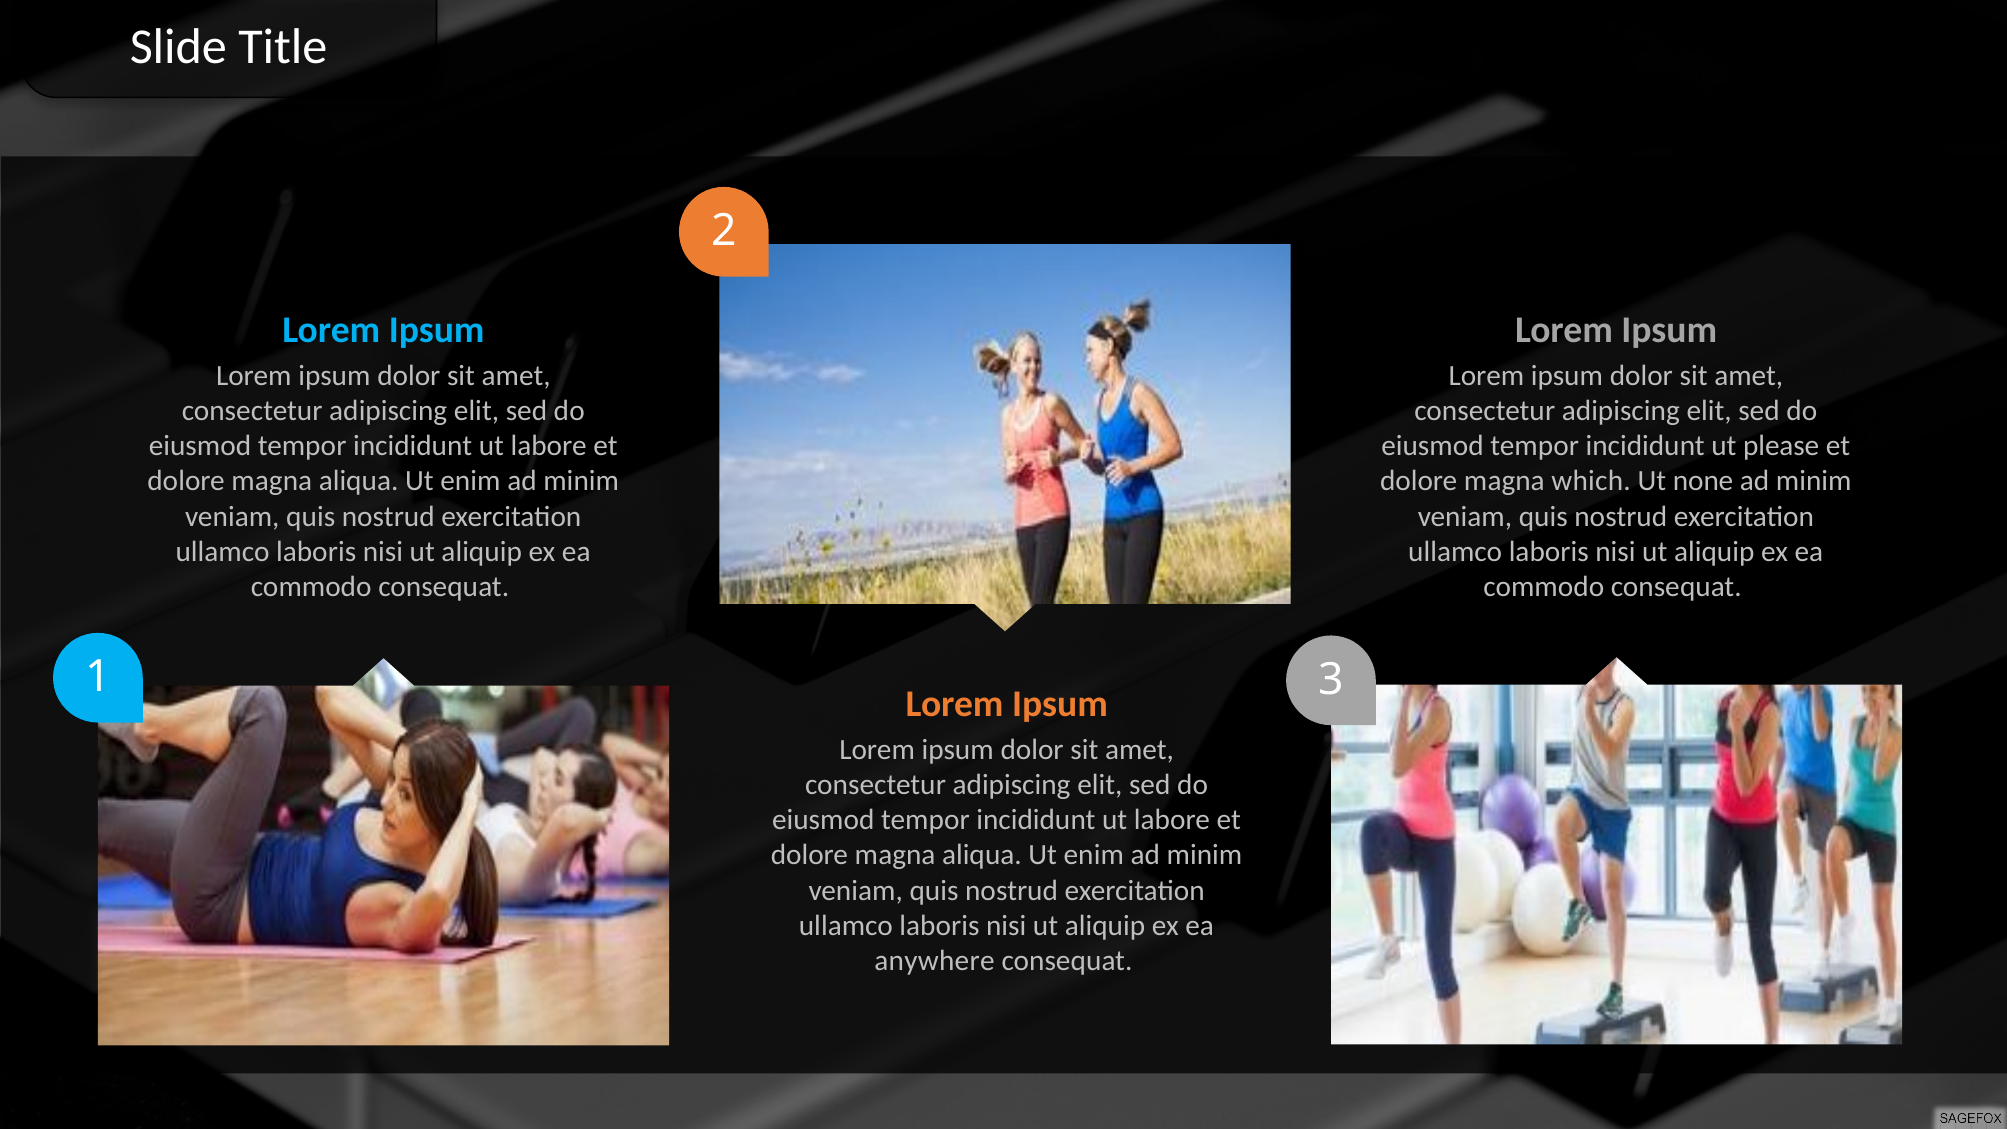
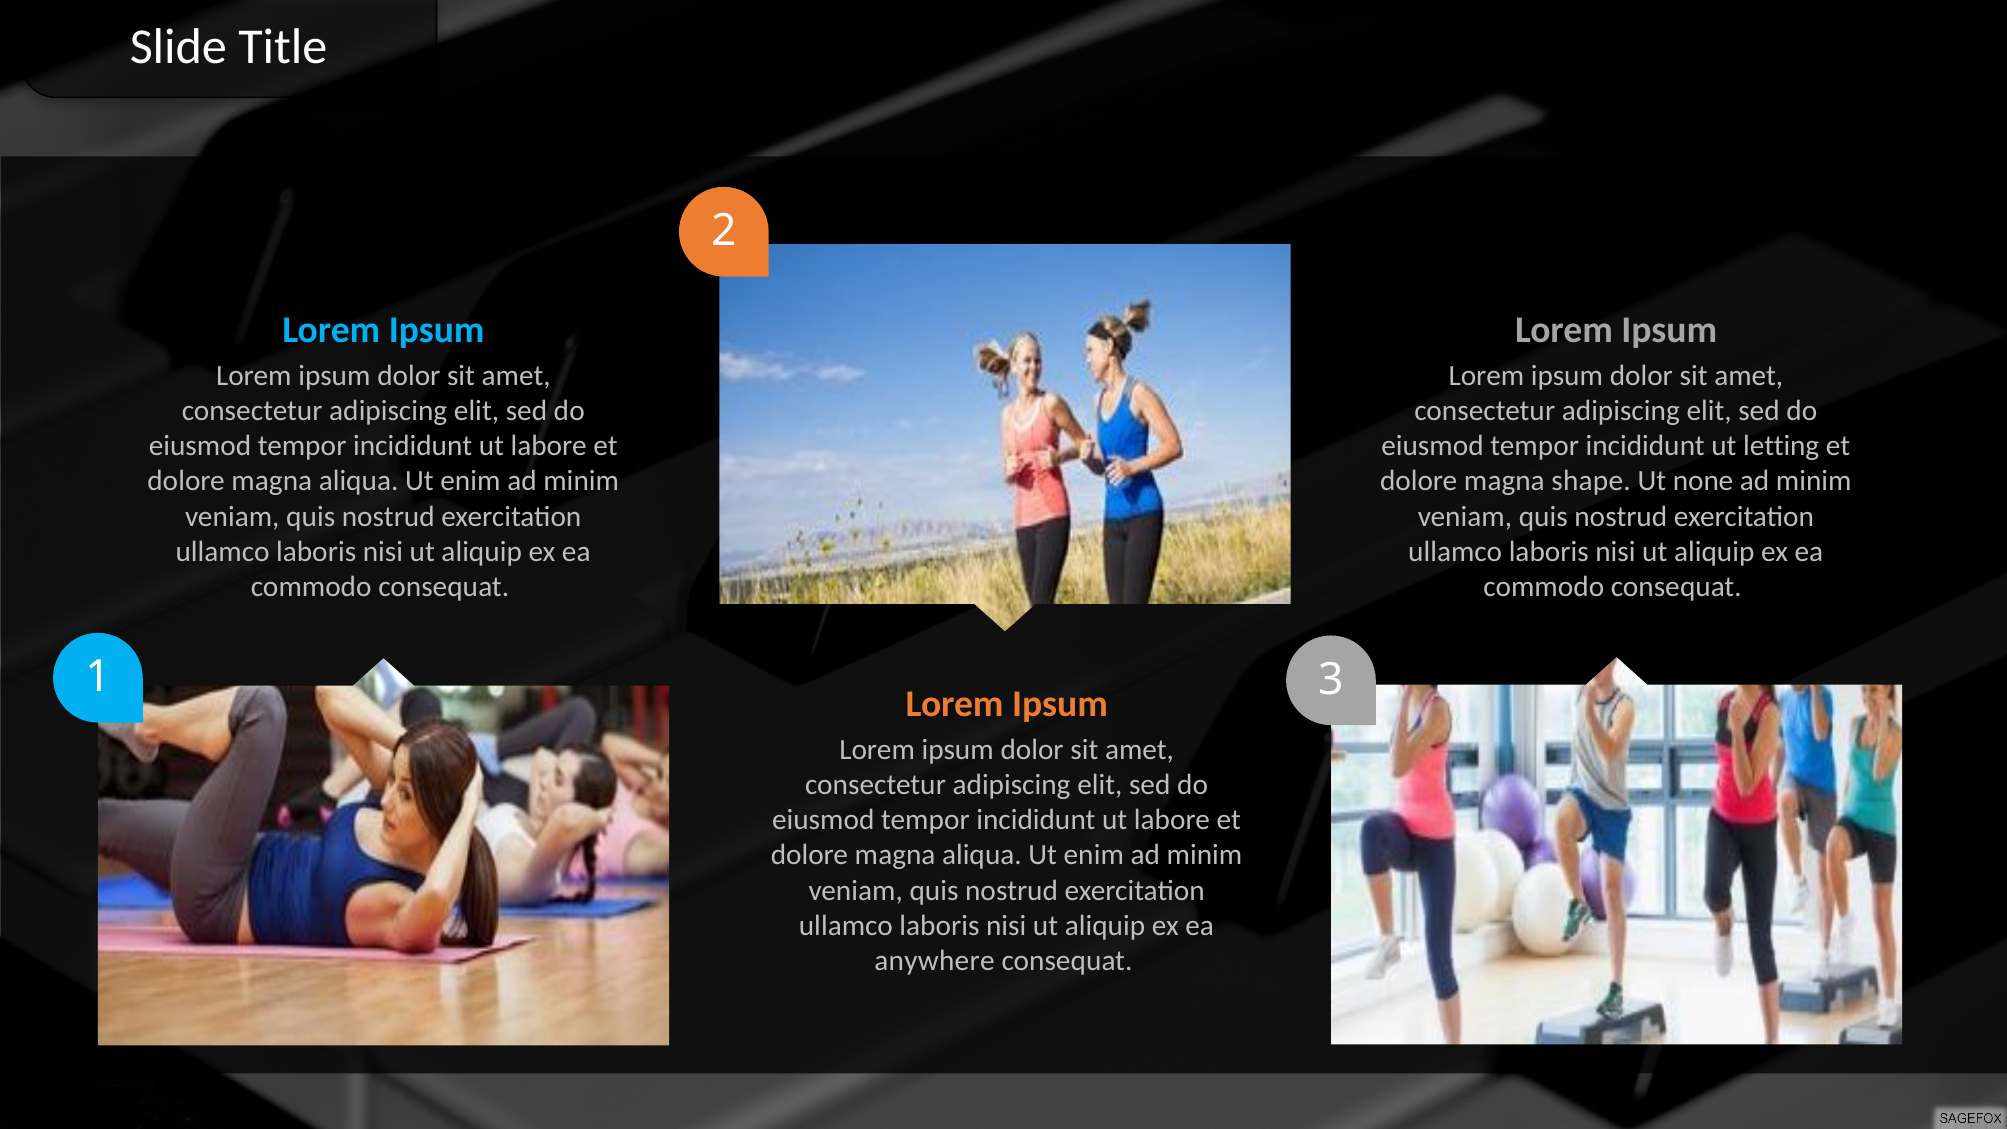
please: please -> letting
which: which -> shape
